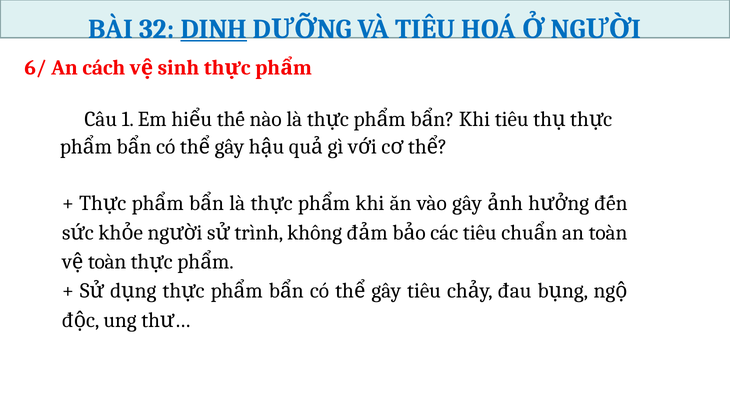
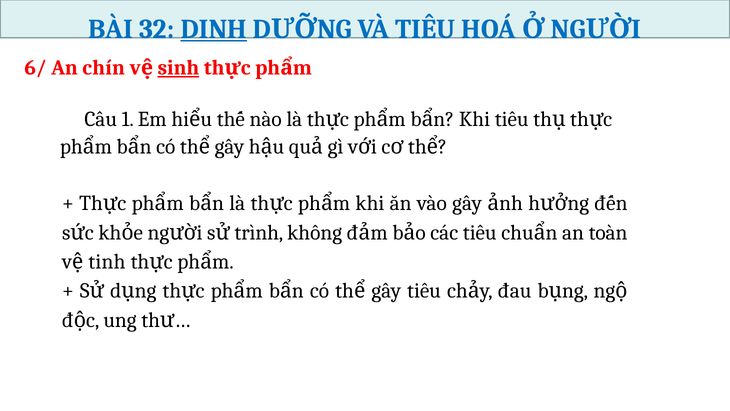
cách: cách -> chín
sinh underline: none -> present
toàn at (107, 262): toàn -> tinh
